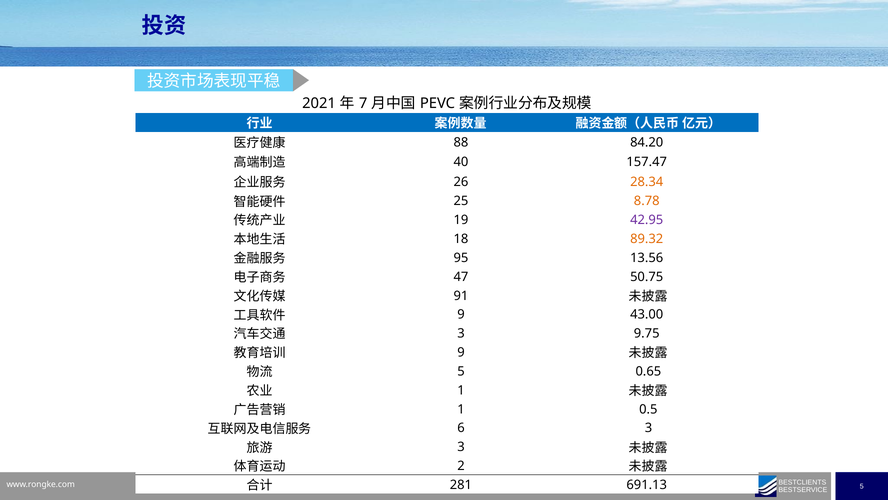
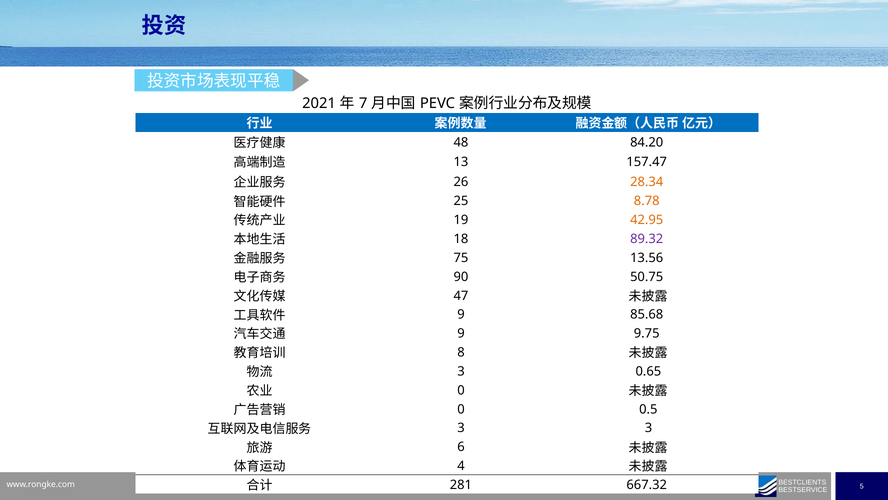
88: 88 -> 48
40: 40 -> 13
42.95 colour: purple -> orange
89.32 colour: orange -> purple
95: 95 -> 75
47: 47 -> 90
91: 91 -> 47
43.00: 43.00 -> 85.68
3 at (461, 333): 3 -> 9
9 at (461, 352): 9 -> 8
5 at (461, 371): 5 -> 3
1 at (461, 390): 1 -> 0
1 at (461, 409): 1 -> 0
6 at (461, 428): 6 -> 3
3 at (461, 447): 3 -> 6
2: 2 -> 4
691.13: 691.13 -> 667.32
